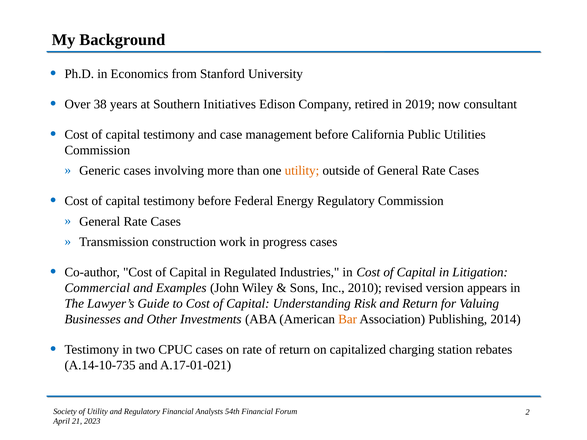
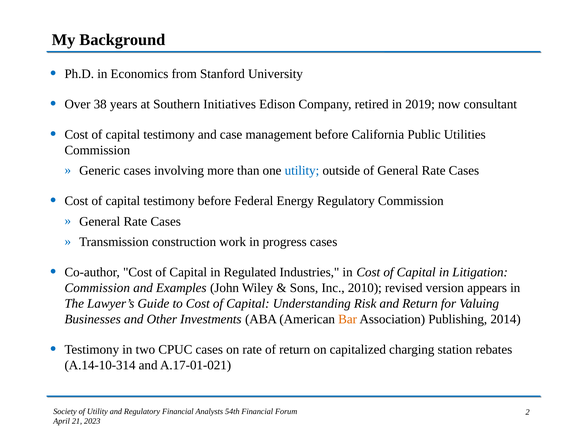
utility at (302, 171) colour: orange -> blue
Commercial at (97, 288): Commercial -> Commission
A.14-10-735: A.14-10-735 -> A.14-10-314
